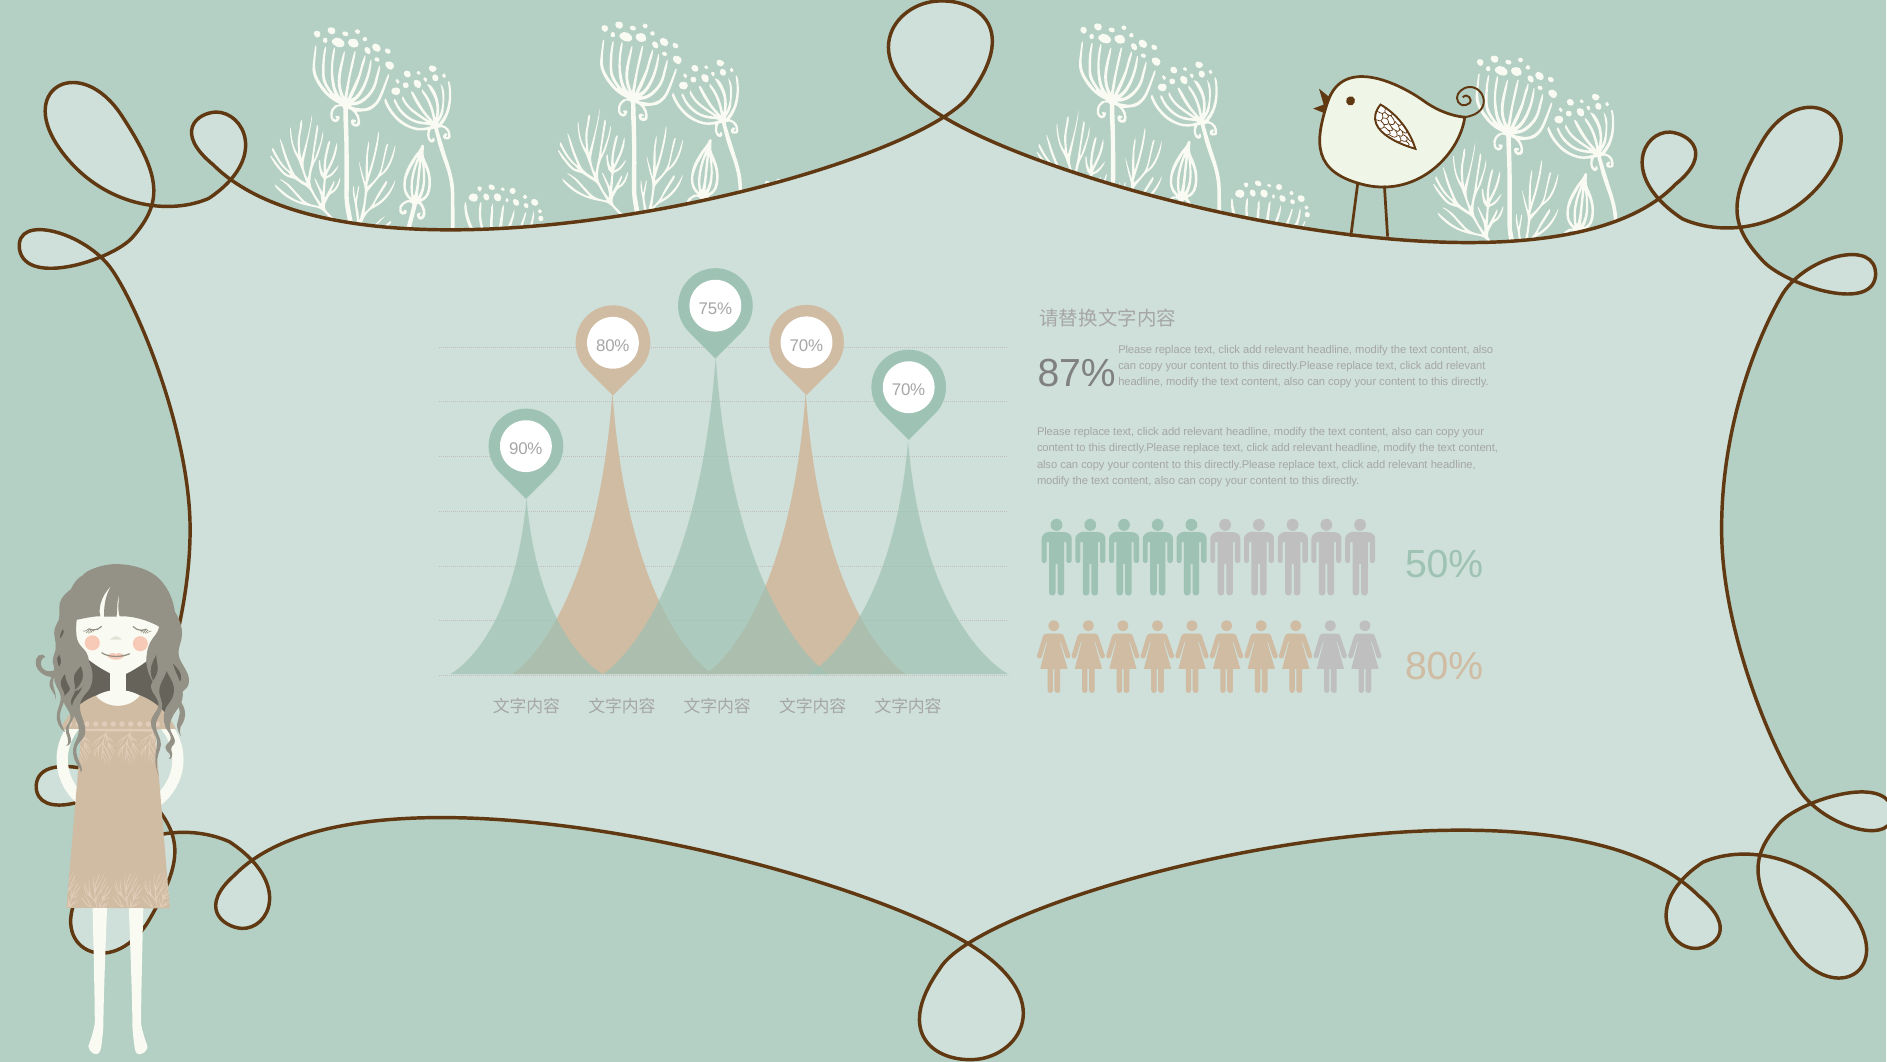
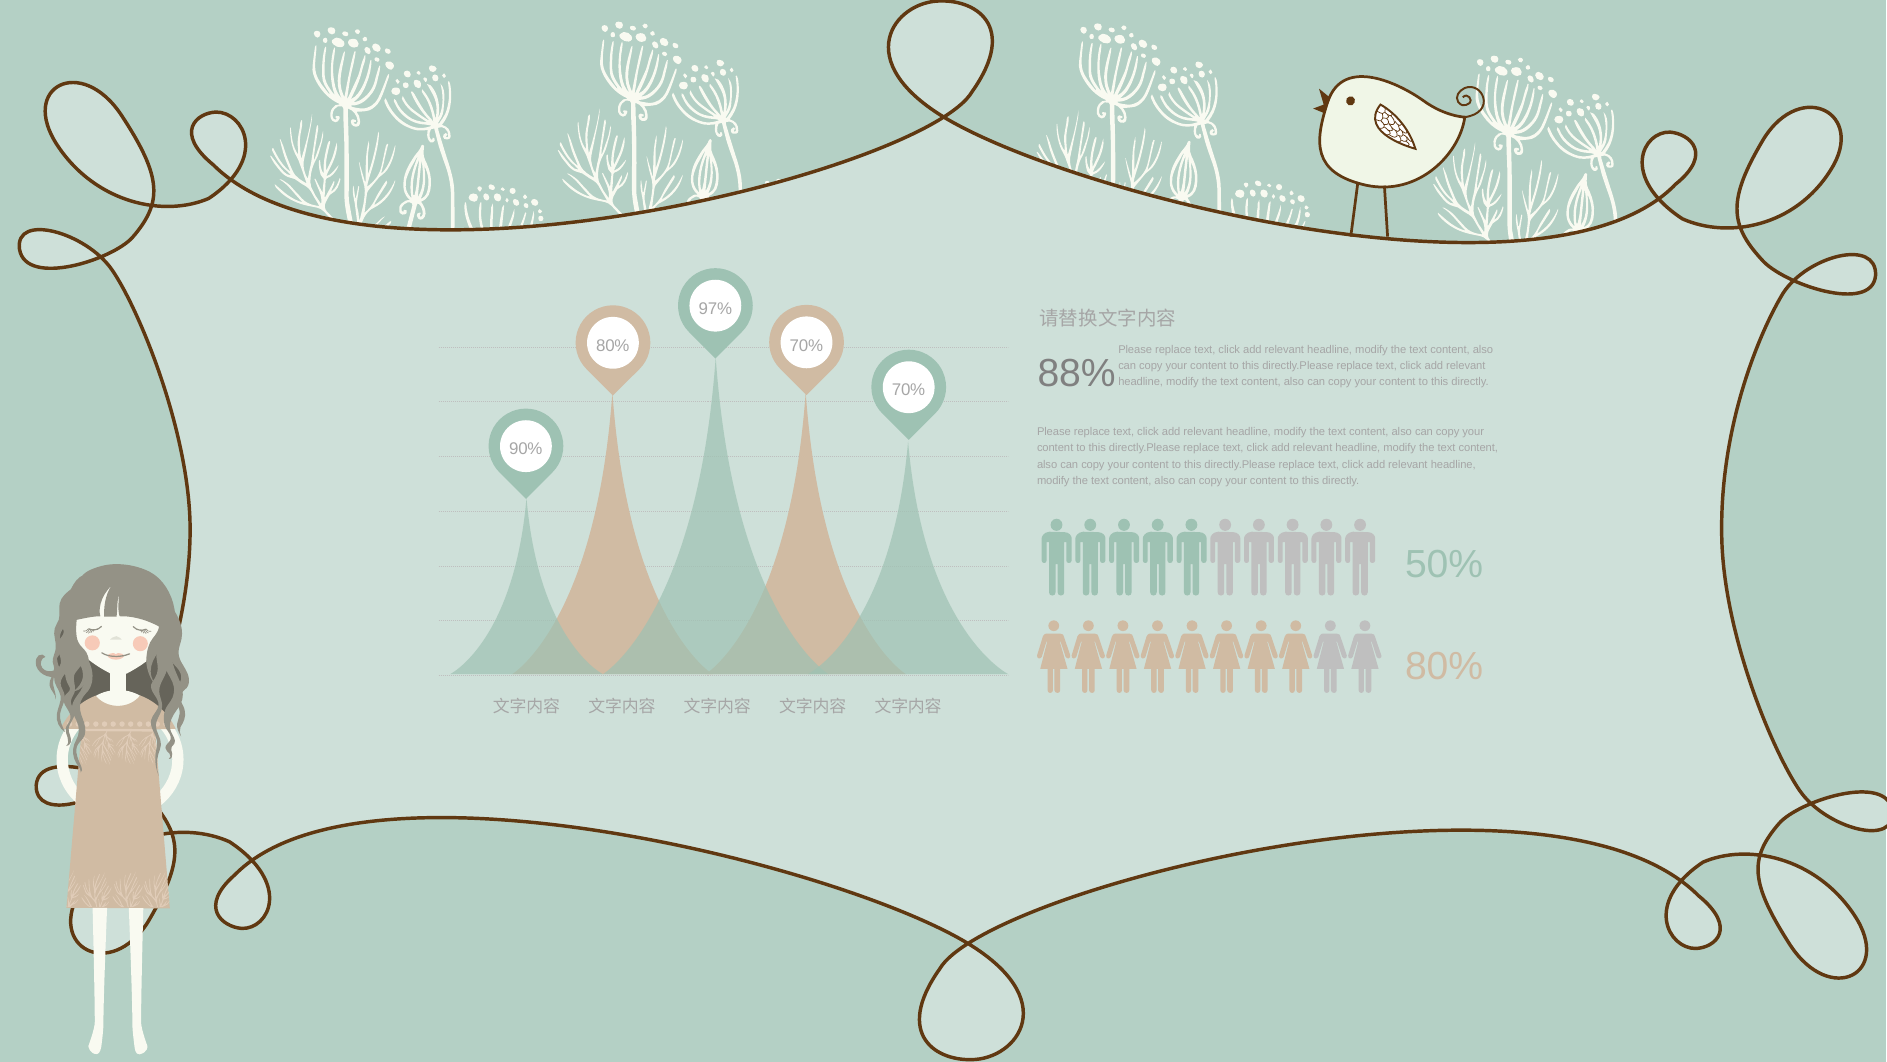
75%: 75% -> 97%
87%: 87% -> 88%
